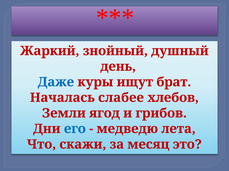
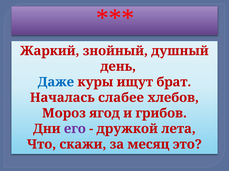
Земли: Земли -> Мороз
его colour: blue -> purple
медведю: медведю -> дружкой
